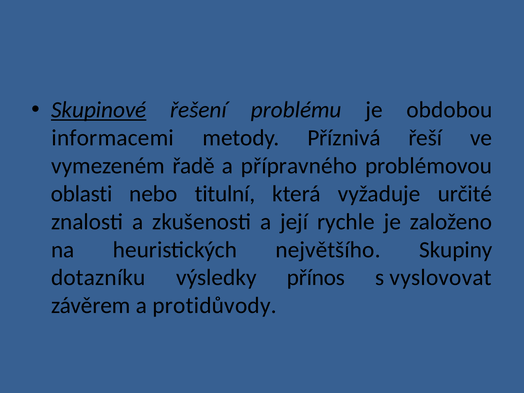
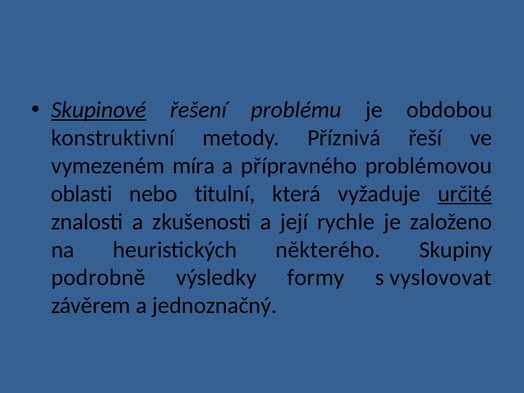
informacemi: informacemi -> konstruktivní
řadě: řadě -> míra
určité underline: none -> present
největšího: největšího -> některého
dotazníku: dotazníku -> podrobně
přínos: přínos -> formy
protidůvody: protidůvody -> jednoznačný
